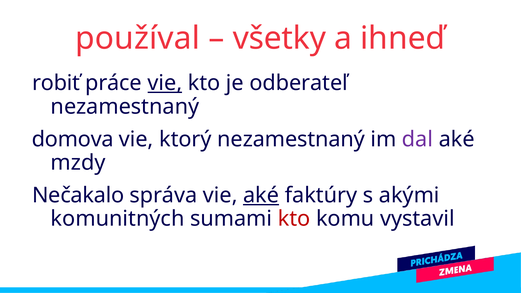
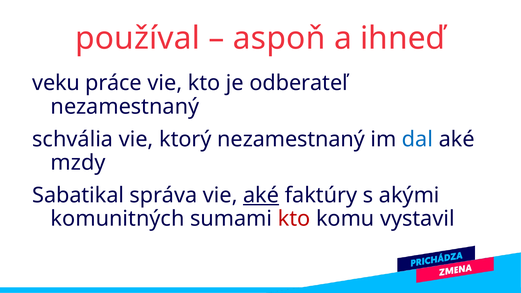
všetky: všetky -> aspoň
robiť: robiť -> veku
vie at (165, 83) underline: present -> none
domova: domova -> schvália
dal colour: purple -> blue
Nečakalo: Nečakalo -> Sabatikal
